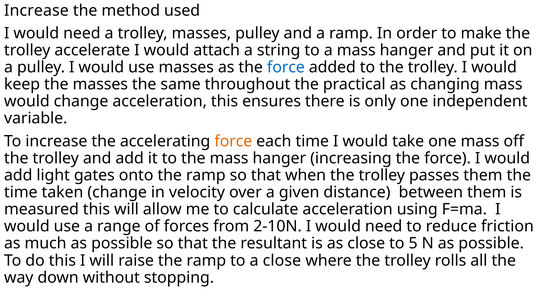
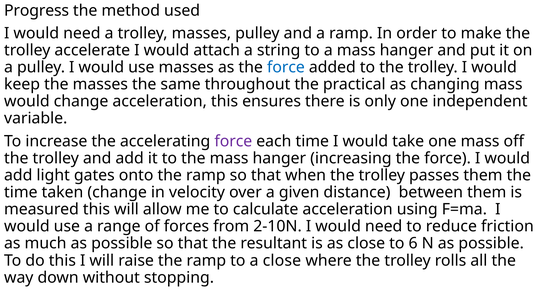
Increase at (36, 10): Increase -> Progress
force at (233, 141) colour: orange -> purple
5: 5 -> 6
